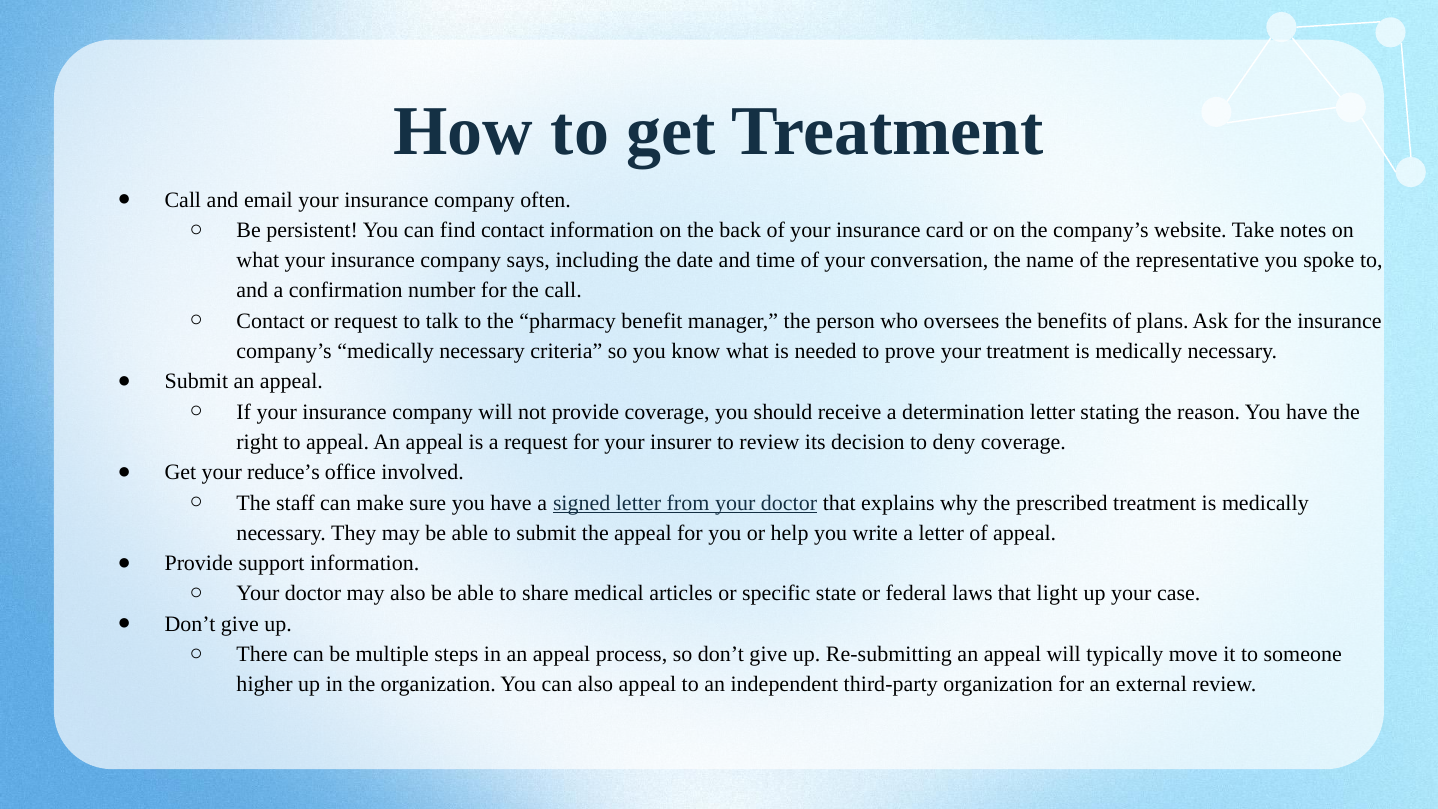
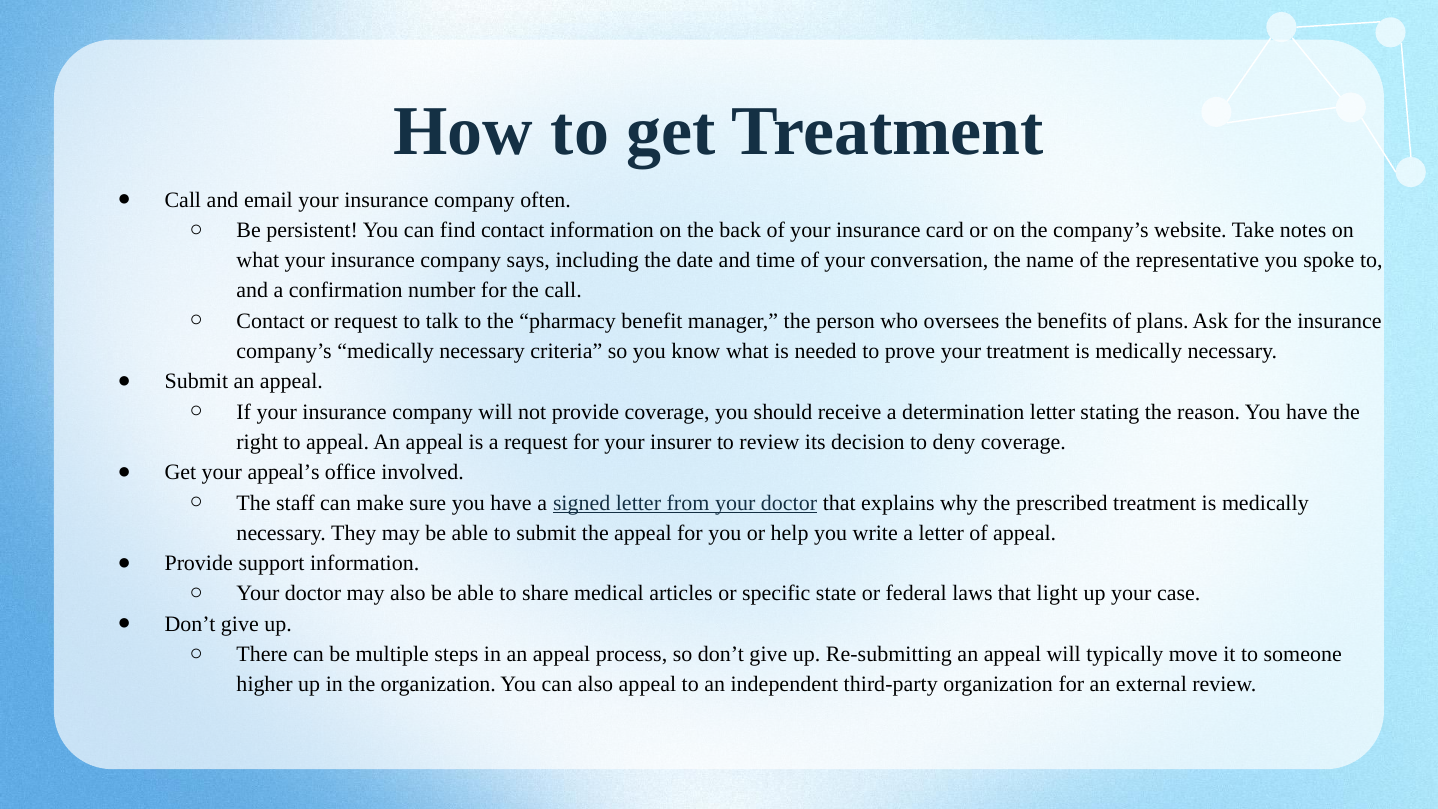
reduce’s: reduce’s -> appeal’s
